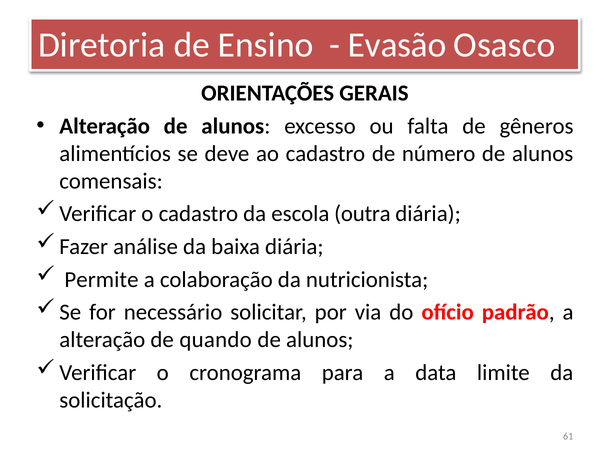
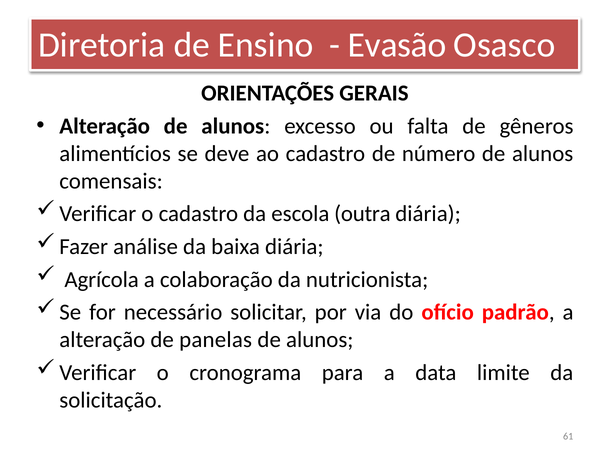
Permite: Permite -> Agrícola
quando: quando -> panelas
